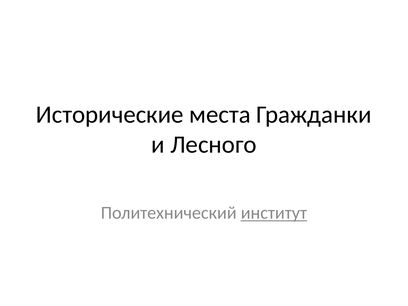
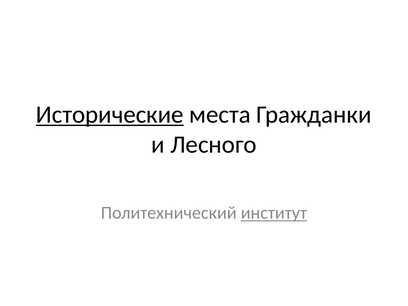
Исторические underline: none -> present
